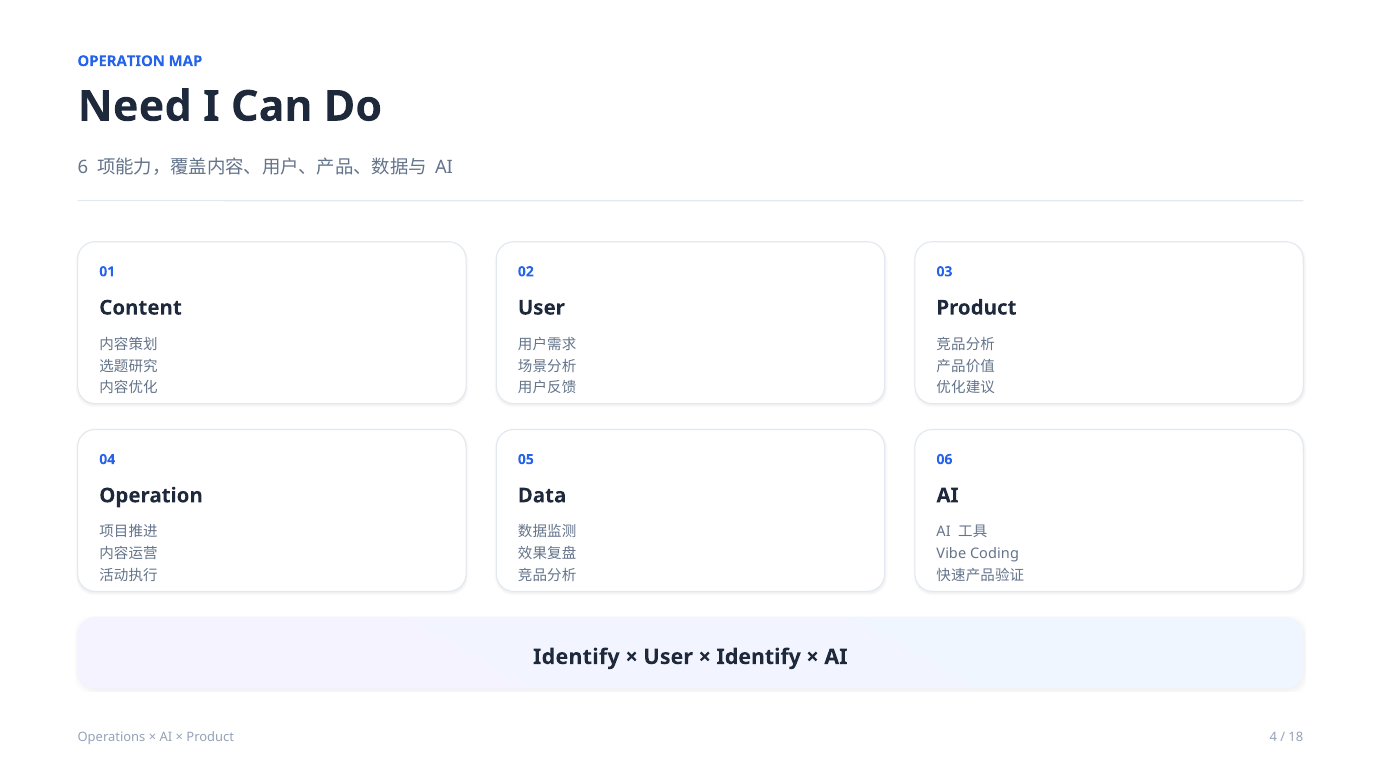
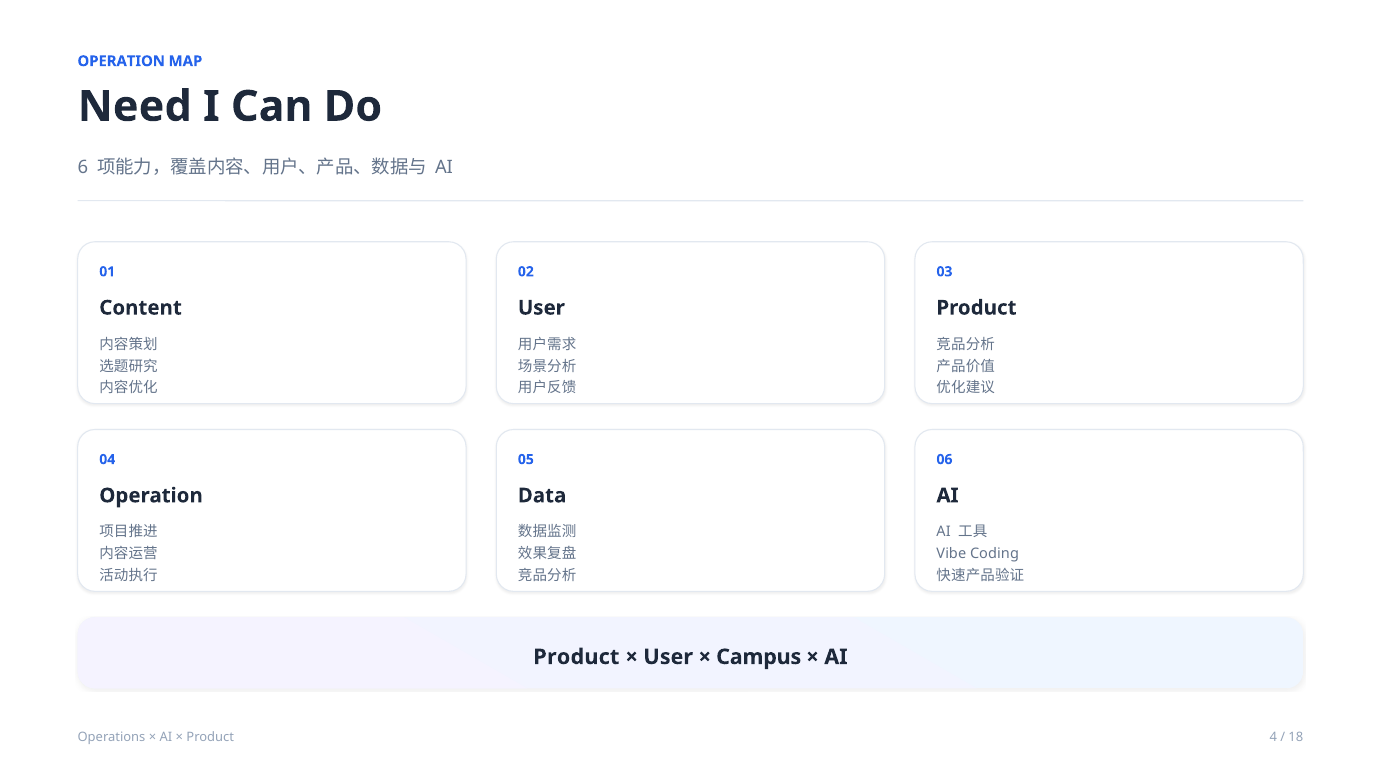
Identify at (576, 657): Identify -> Product
Identify at (759, 657): Identify -> Campus
